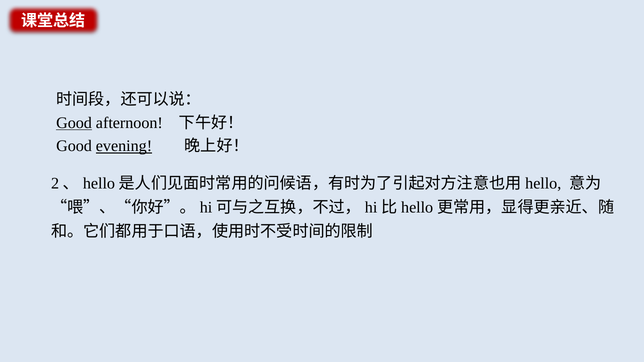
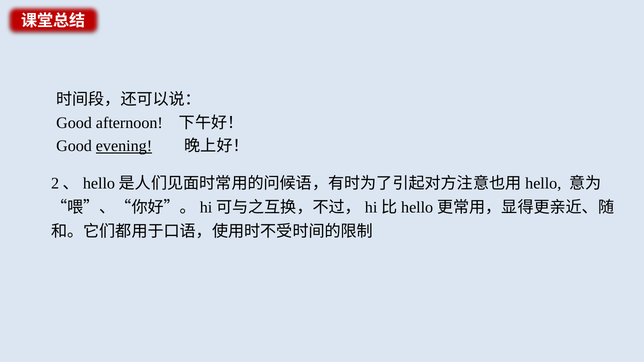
Good at (74, 123) underline: present -> none
